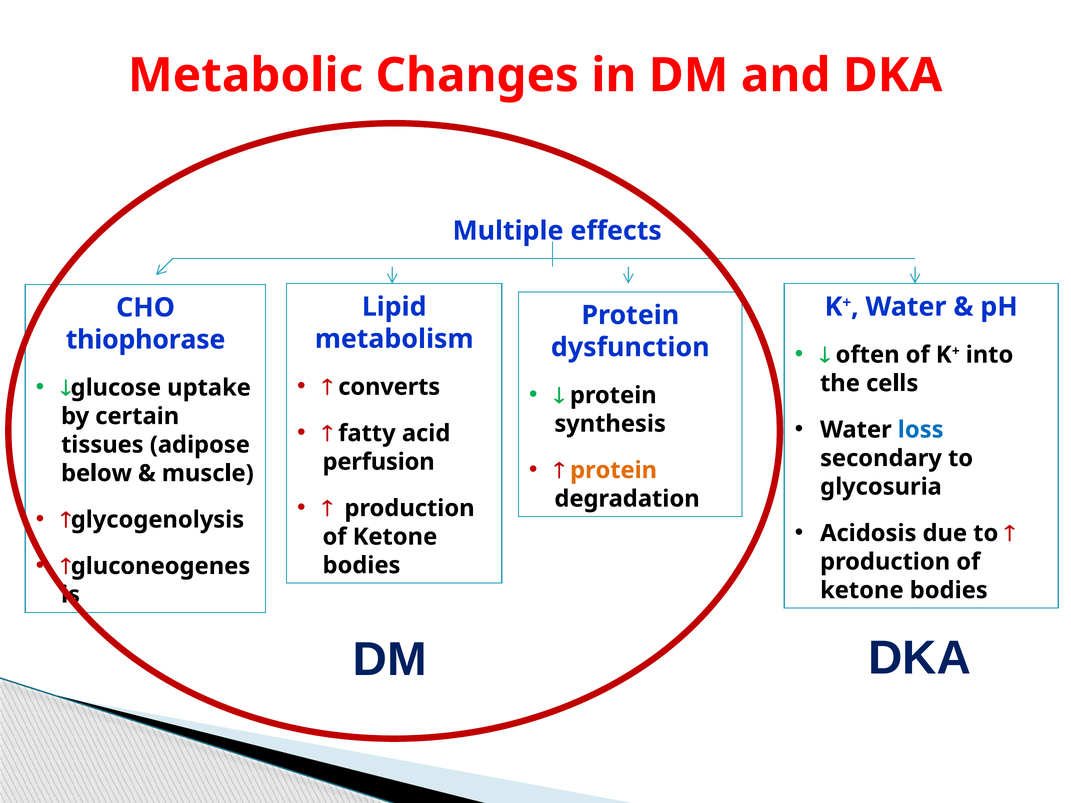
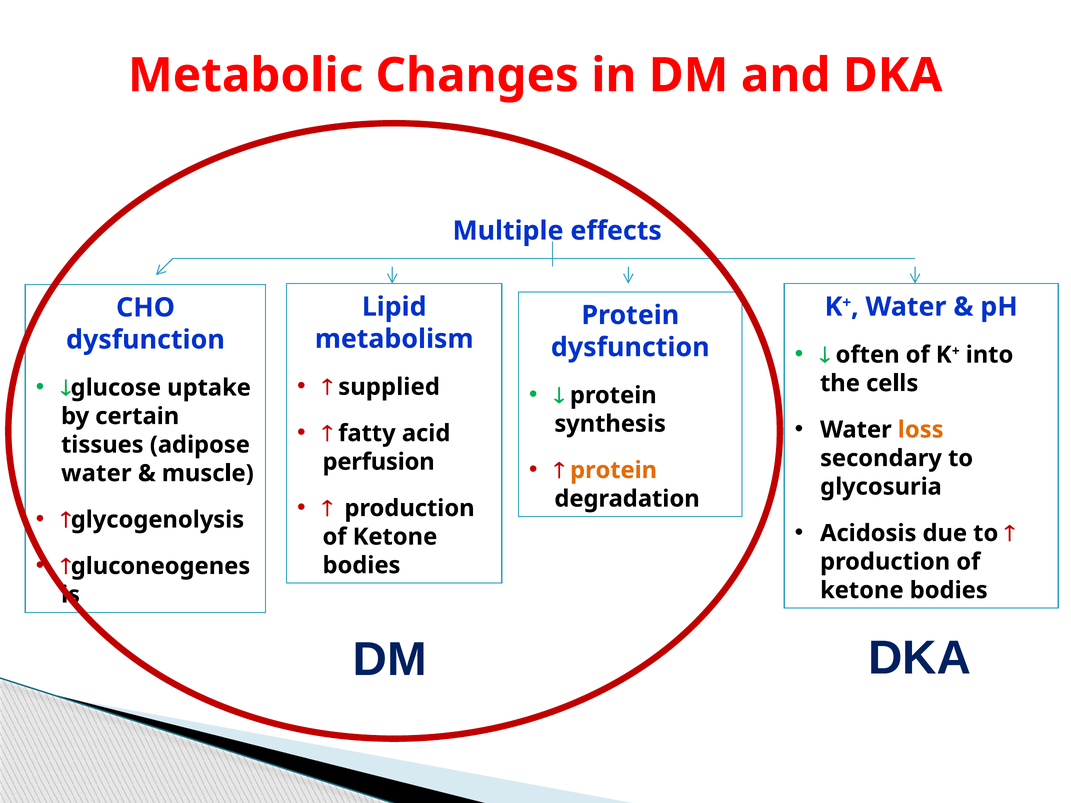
thiophorase at (146, 340): thiophorase -> dysfunction
converts: converts -> supplied
loss colour: blue -> orange
below at (97, 473): below -> water
